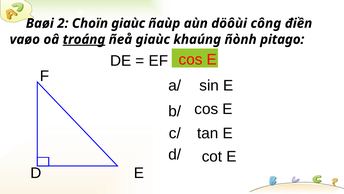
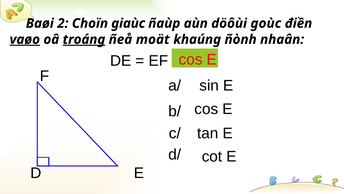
công: công -> goùc
vaøo underline: none -> present
ñeå giaùc: giaùc -> moät
pitago: pitago -> nhaân
